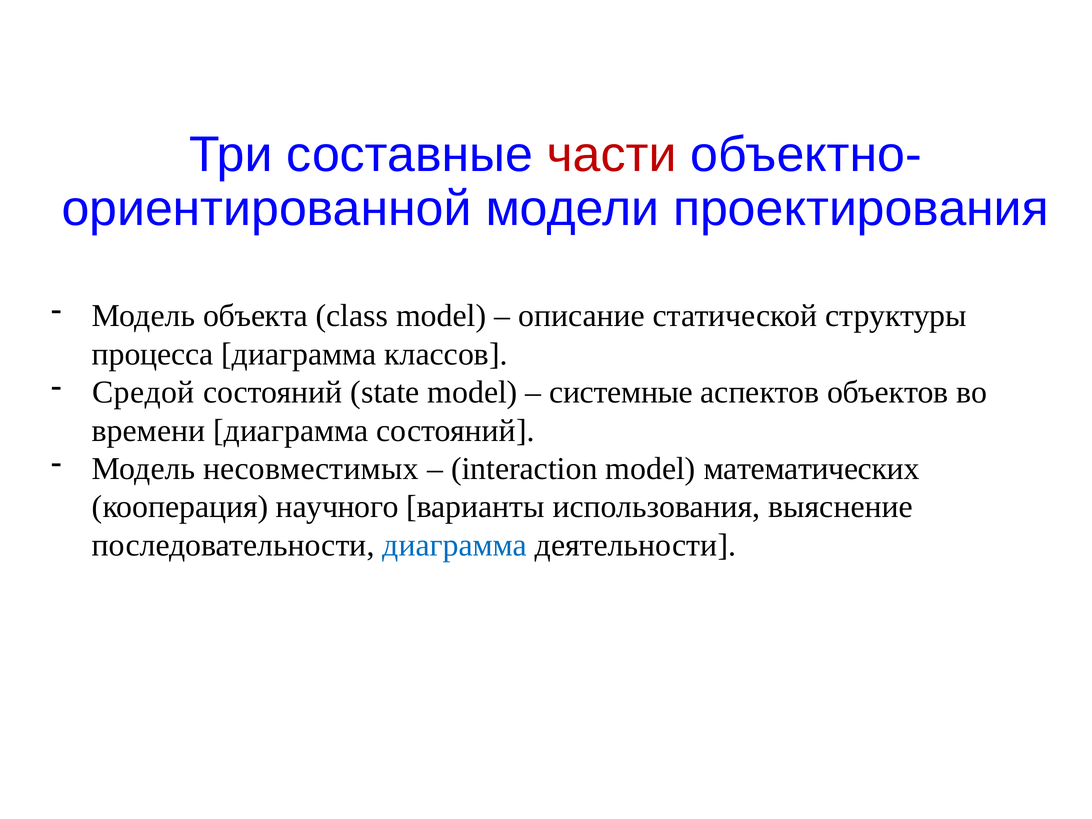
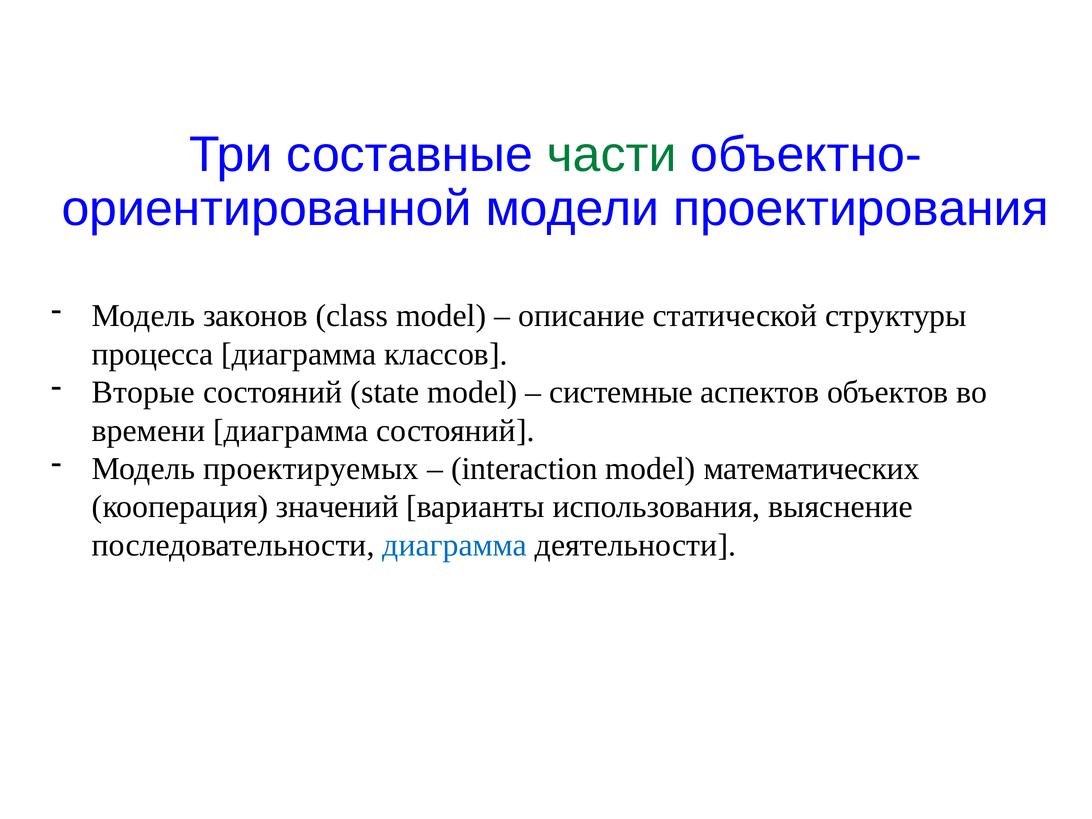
части colour: red -> green
объекта: объекта -> законов
Средой: Средой -> Вторые
несовместимых: несовместимых -> проектируемых
научного: научного -> значений
